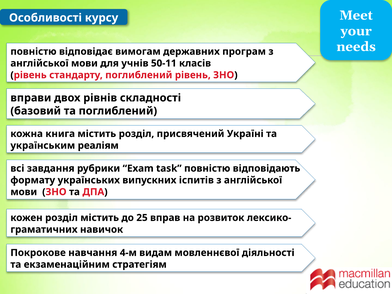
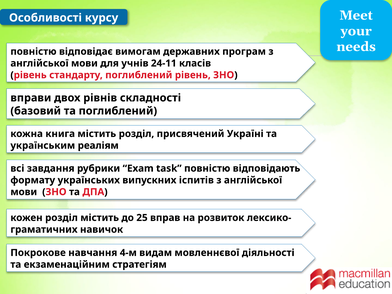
50-11: 50-11 -> 24-11
